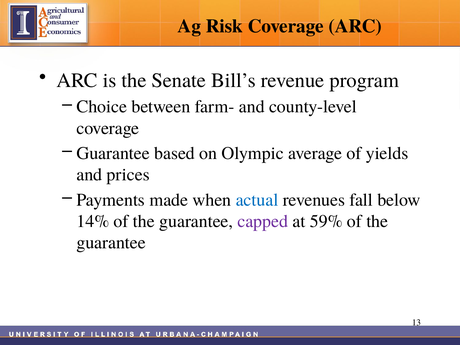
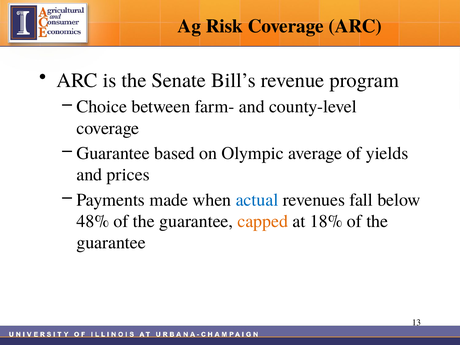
14%: 14% -> 48%
capped colour: purple -> orange
59%: 59% -> 18%
